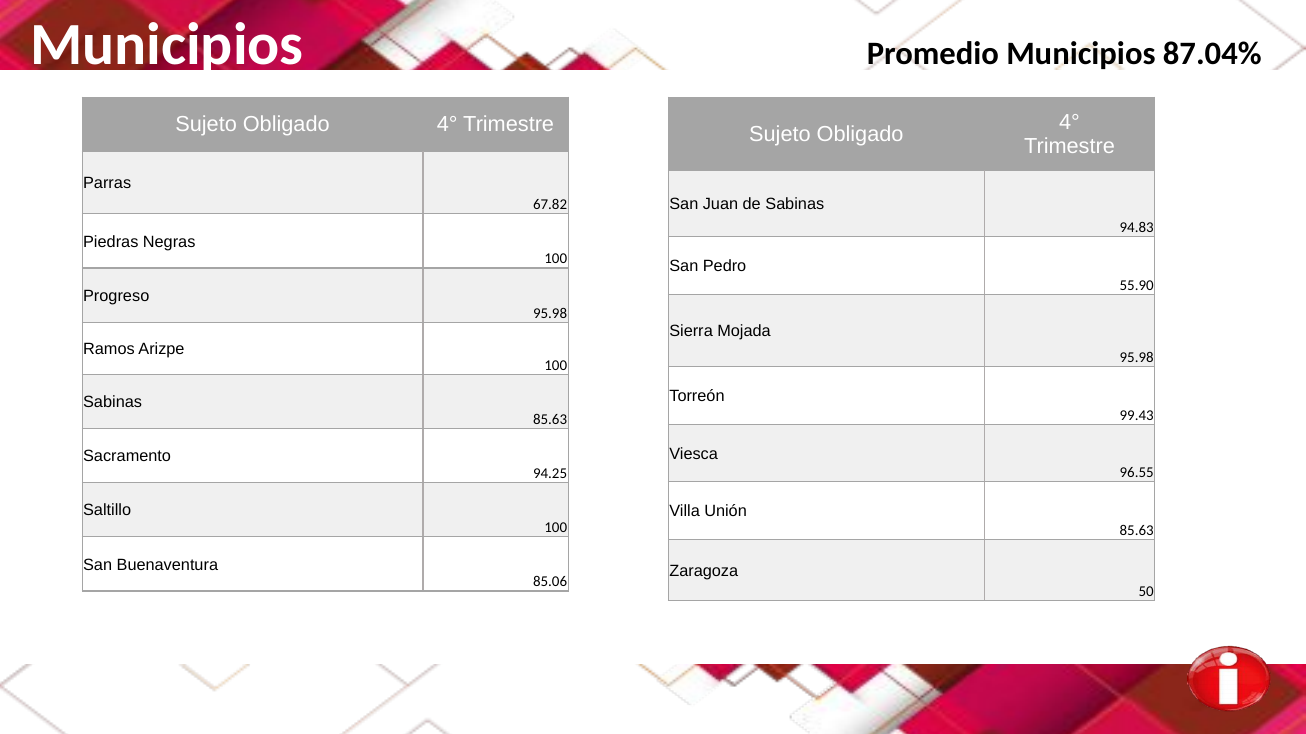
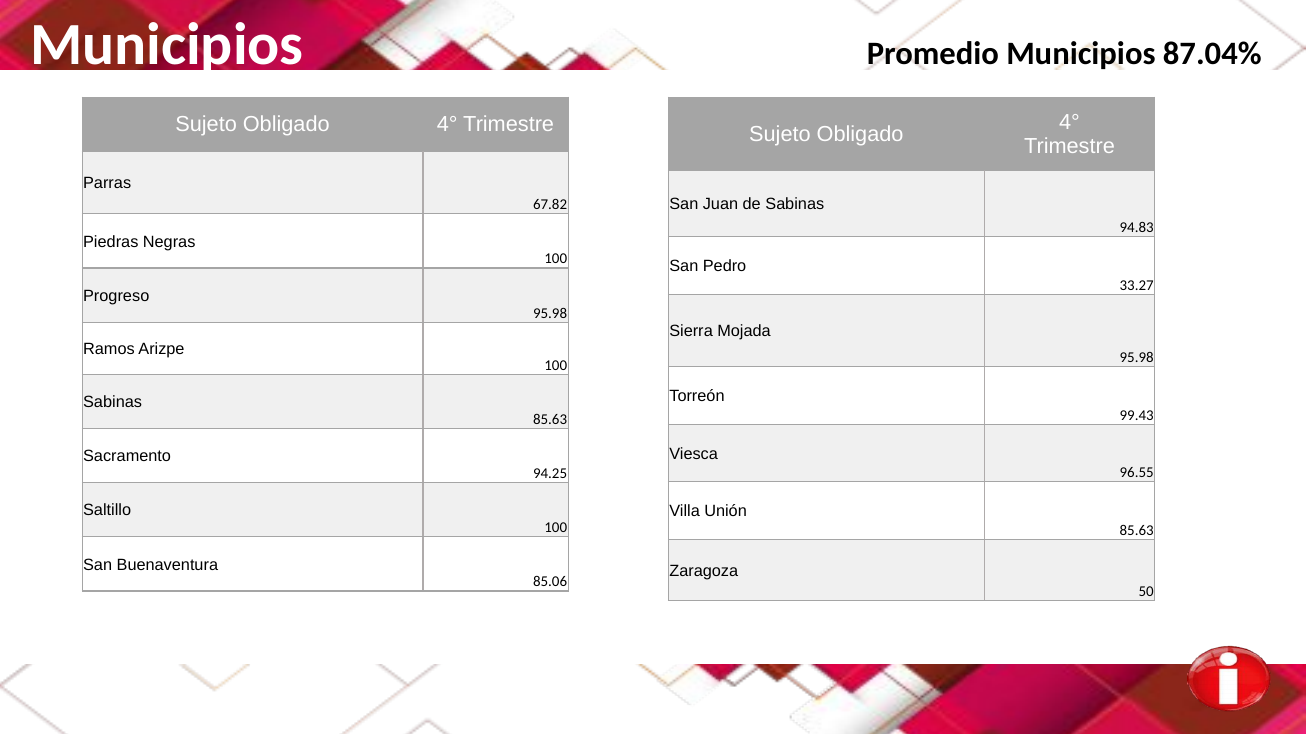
55.90: 55.90 -> 33.27
